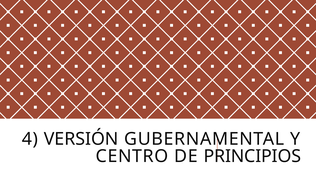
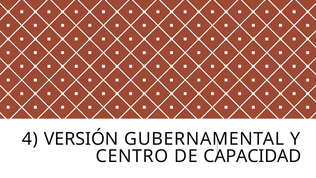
PRINCIPIOS: PRINCIPIOS -> CAPACIDAD
